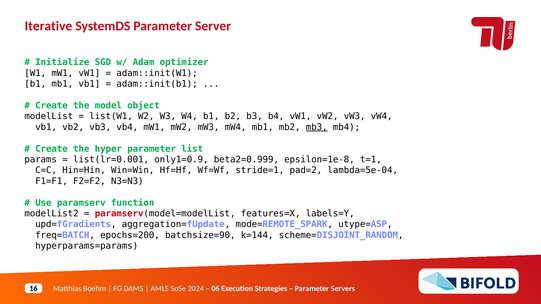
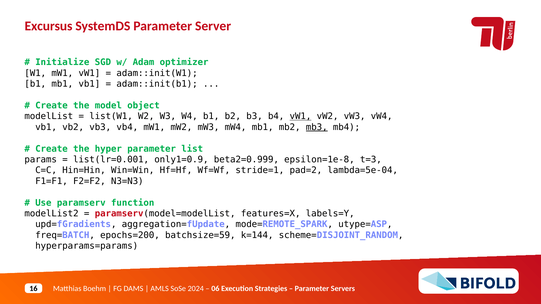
Iterative: Iterative -> Excursus
vW1 at (300, 116) underline: none -> present
t=1: t=1 -> t=3
batchsize=90: batchsize=90 -> batchsize=59
